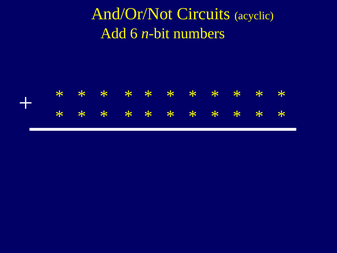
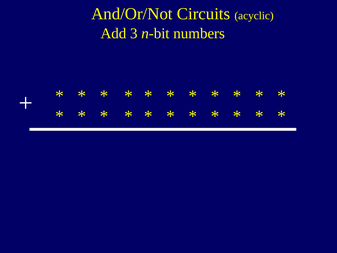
6: 6 -> 3
